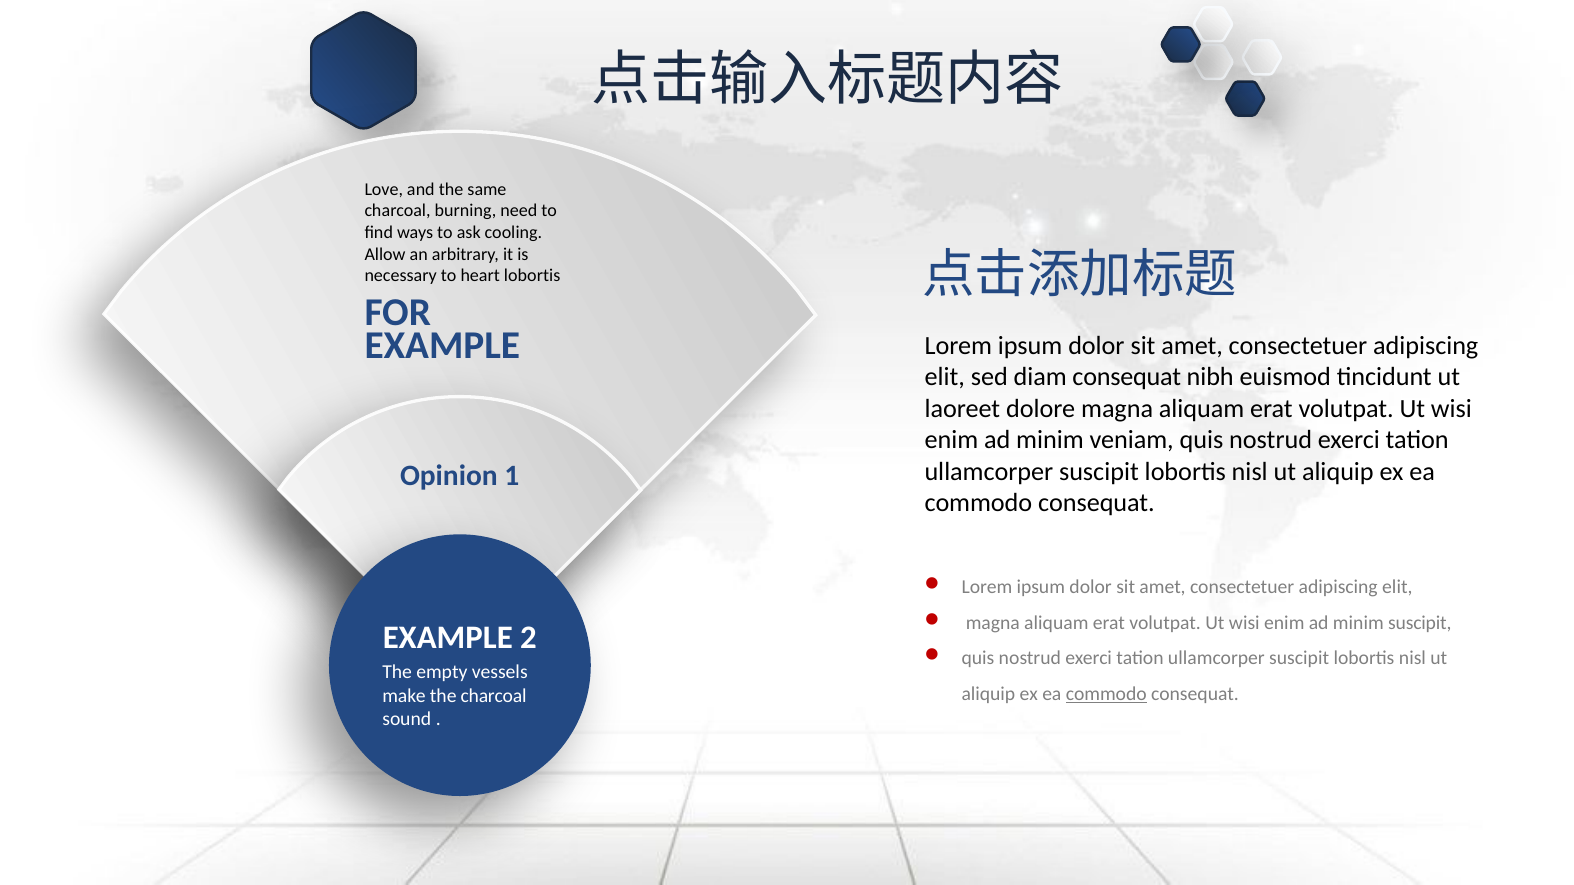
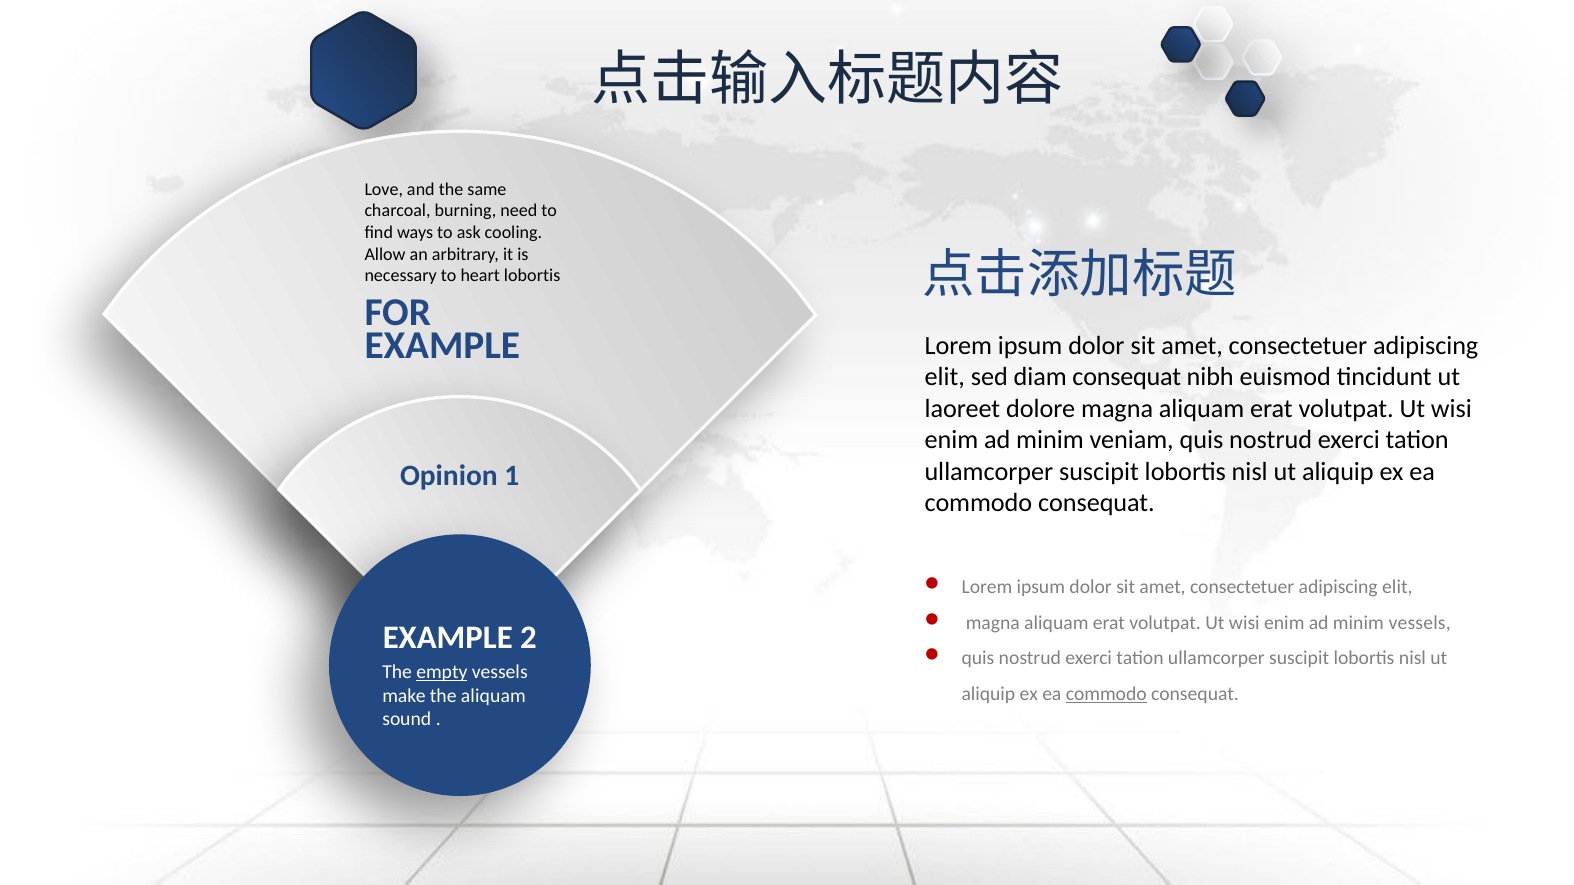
minim suscipit: suscipit -> vessels
empty underline: none -> present
the charcoal: charcoal -> aliquam
